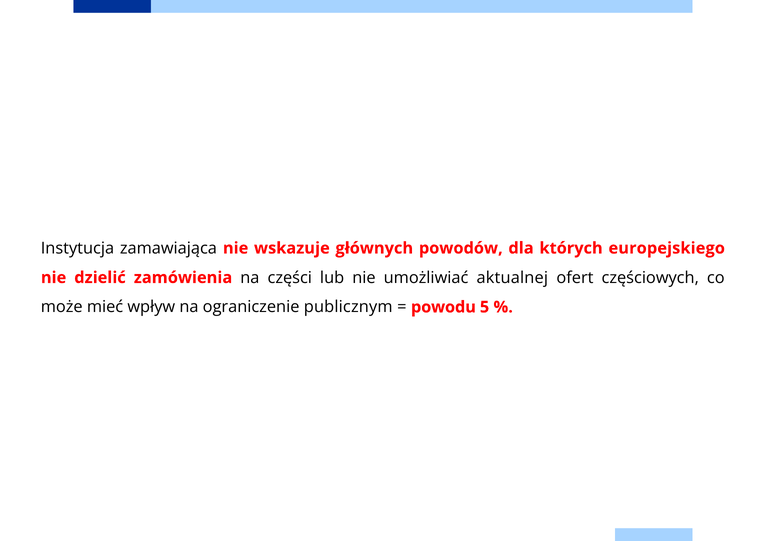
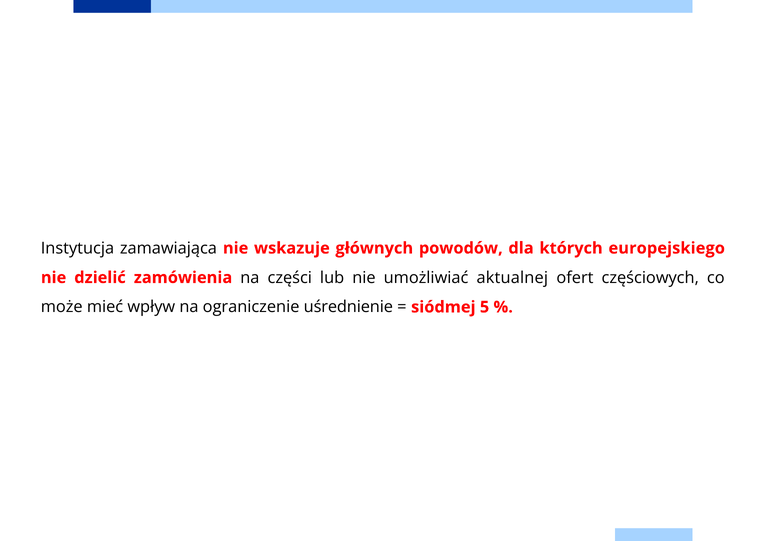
publicznym: publicznym -> uśrednienie
powodu: powodu -> siódmej
